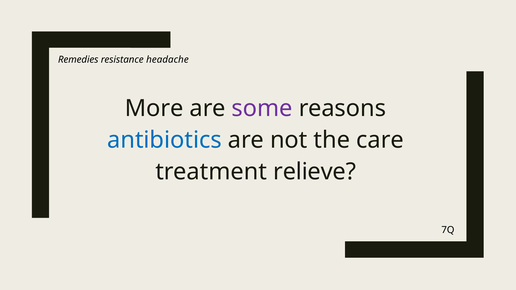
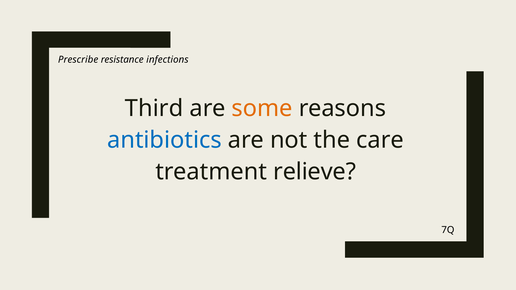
Remedies: Remedies -> Prescribe
headache: headache -> infections
More: More -> Third
some colour: purple -> orange
